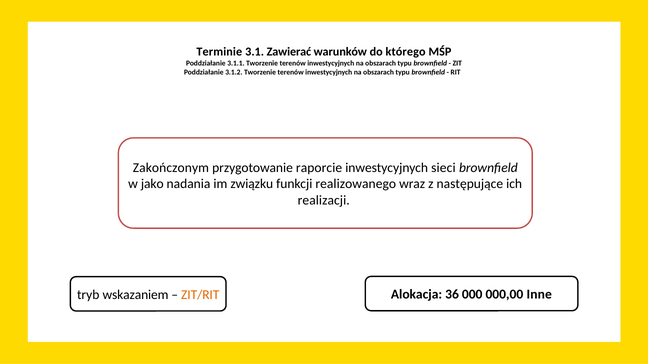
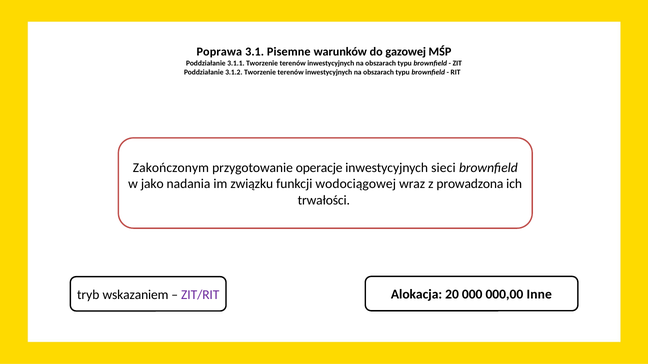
Terminie: Terminie -> Poprawa
Zawierać: Zawierać -> Pisemne
którego: którego -> gazowej
raporcie: raporcie -> operacje
realizowanego: realizowanego -> wodociągowej
następujące: następujące -> prowadzona
realizacji: realizacji -> trwałości
ZIT/RIT colour: orange -> purple
36: 36 -> 20
